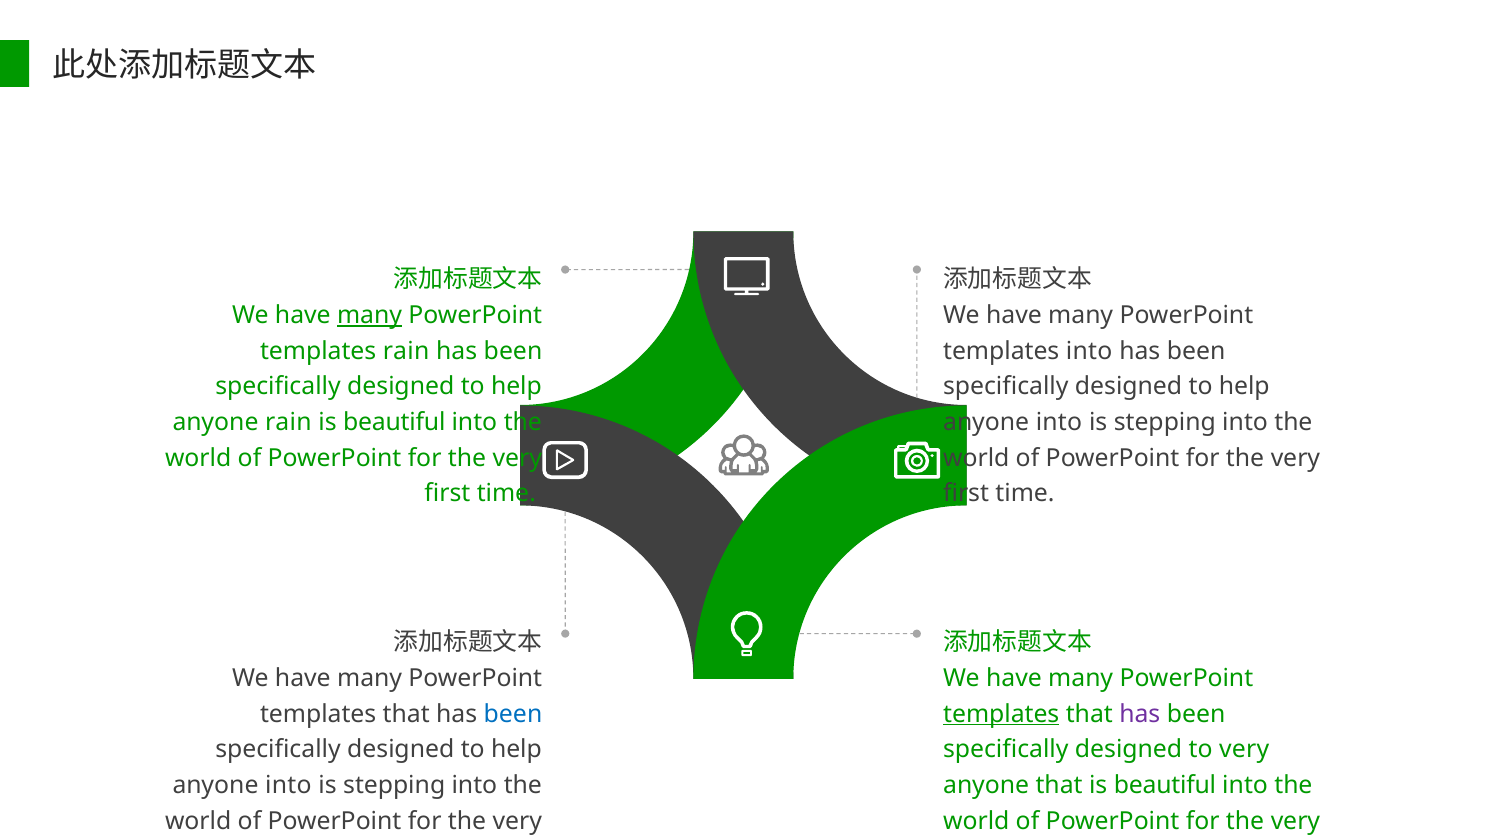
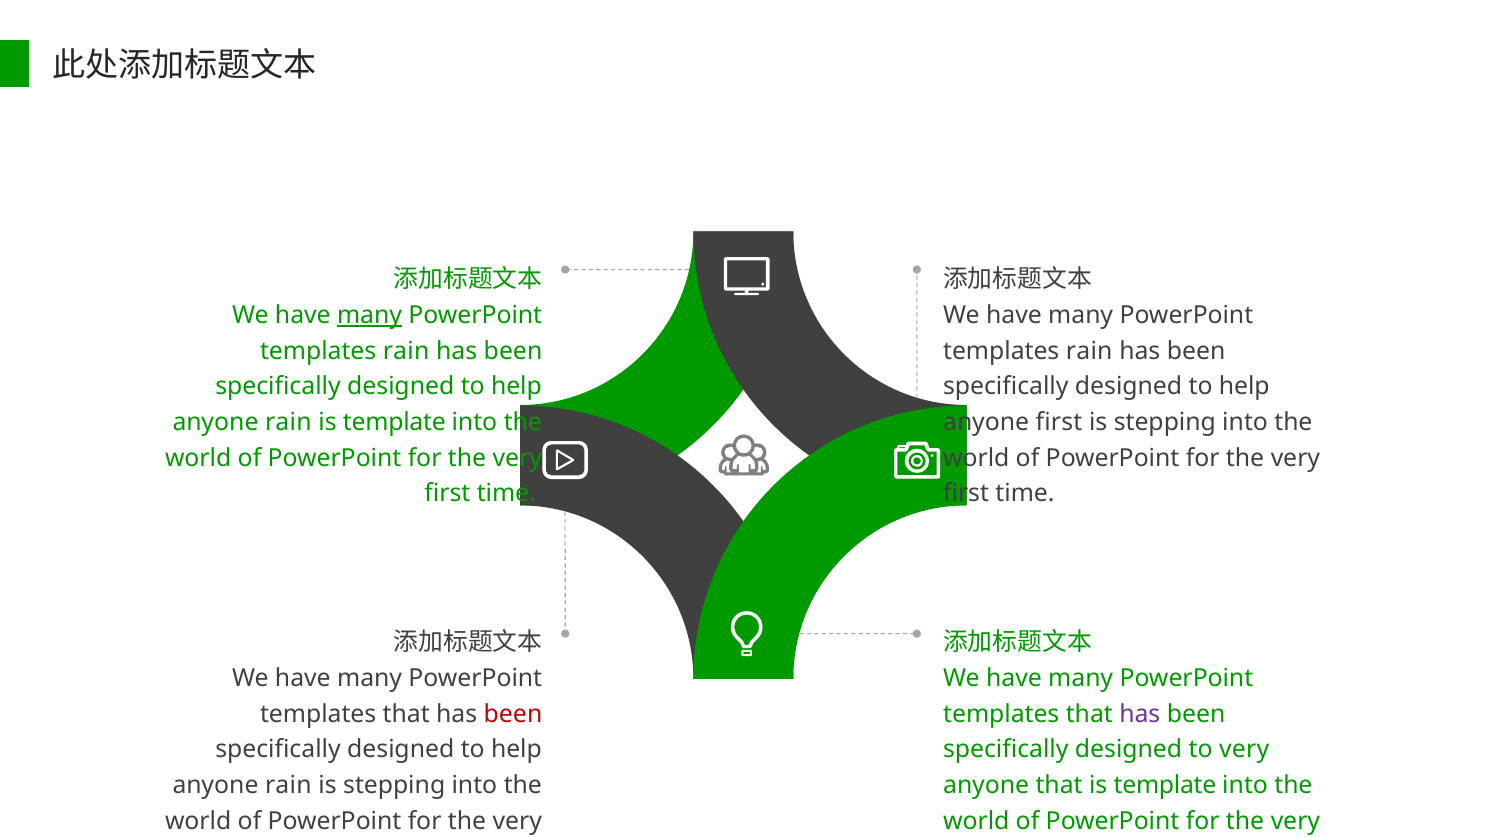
into at (1089, 351): into -> rain
beautiful at (394, 422): beautiful -> template
into at (1059, 422): into -> first
been at (513, 714) colour: blue -> red
templates at (1001, 714) underline: present -> none
into at (288, 785): into -> rain
that is beautiful: beautiful -> template
